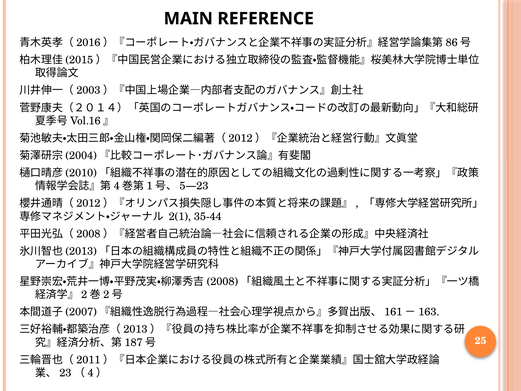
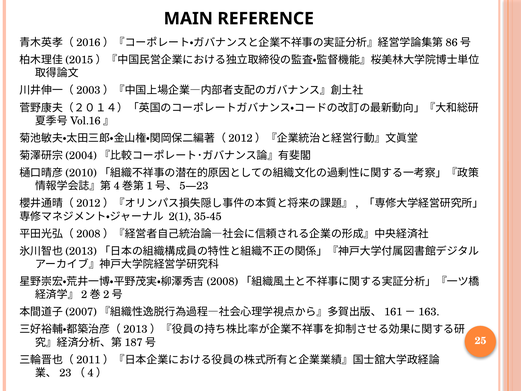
35-44: 35-44 -> 35-45
